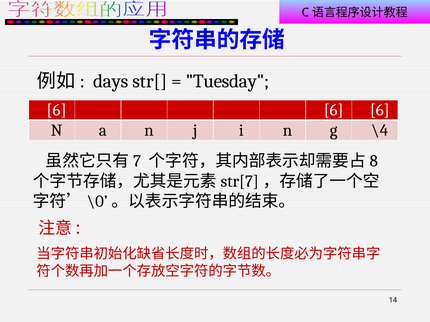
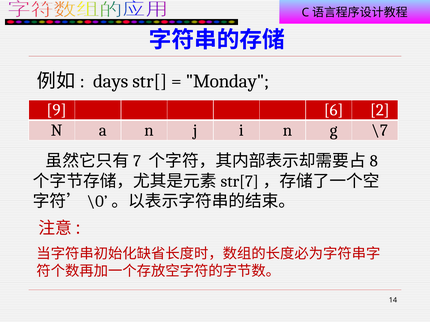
Tuesday: Tuesday -> Monday
6 at (57, 110): 6 -> 9
6 at (380, 110): 6 -> 2
\4: \4 -> \7
